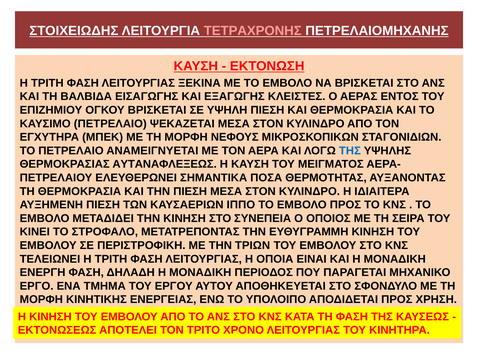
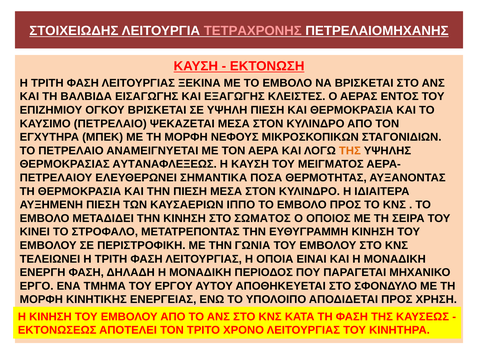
ΤΗΣ at (350, 151) colour: blue -> orange
ΣΥΝΕΠΕΙΑ: ΣΥΝΕΠΕΙΑ -> ΣΩΜΑΤΟΣ
ΤΡΙΩΝ: ΤΡΙΩΝ -> ΓΩΝΙΑ
